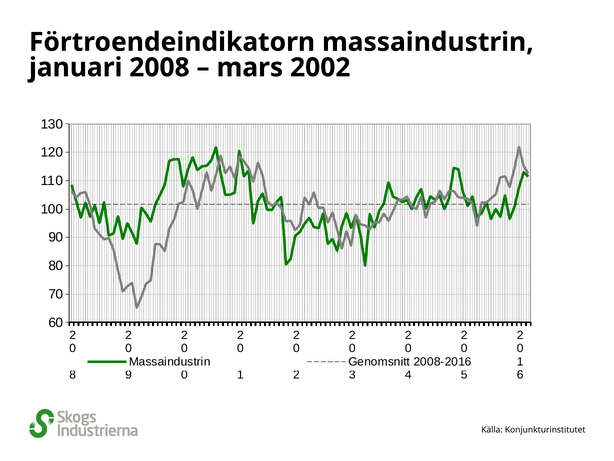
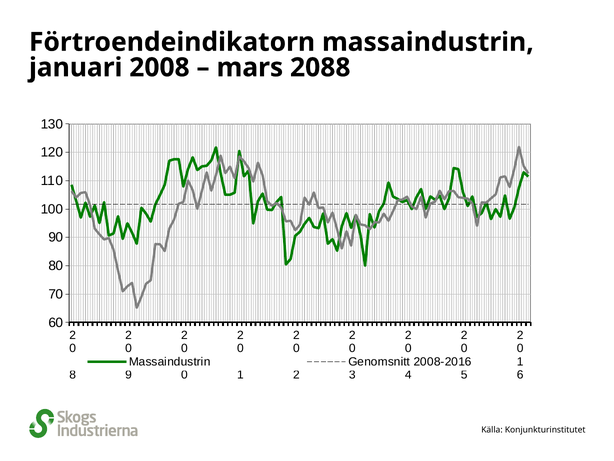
2002: 2002 -> 2088
